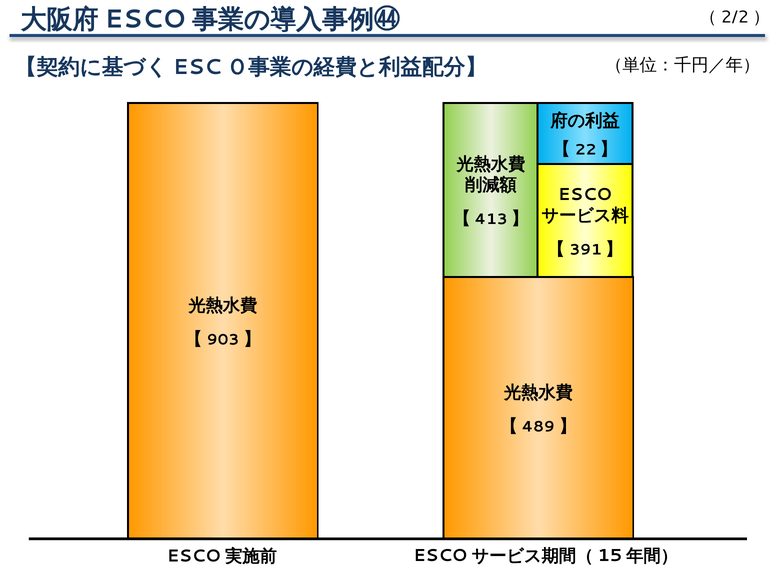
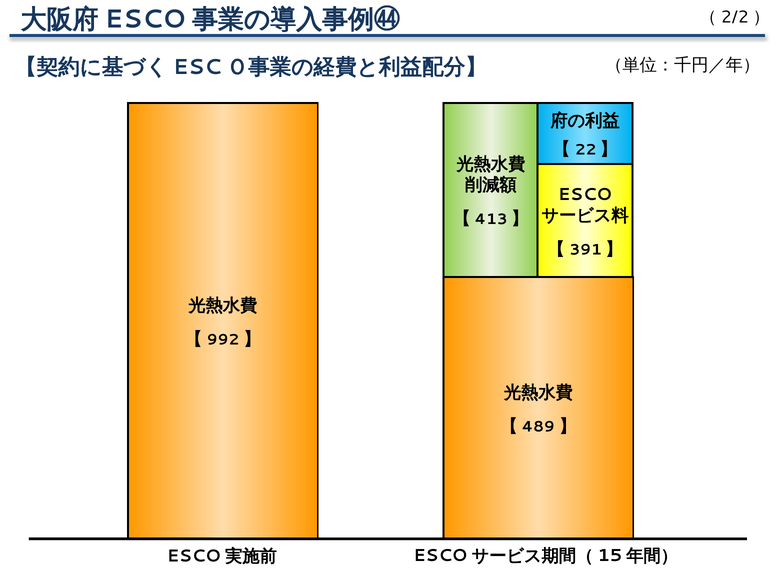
903: 903 -> 992
